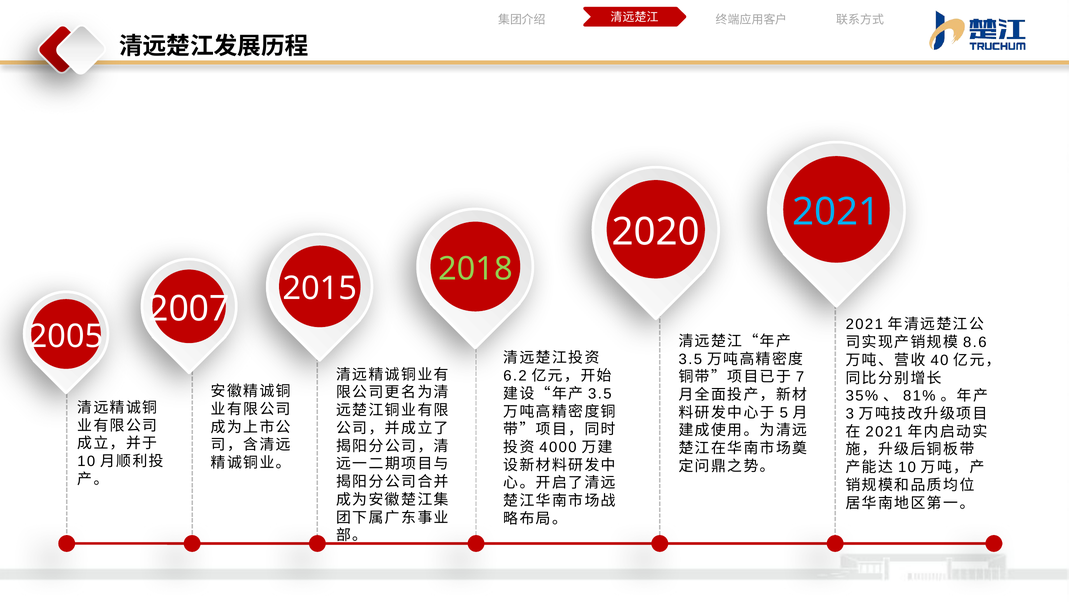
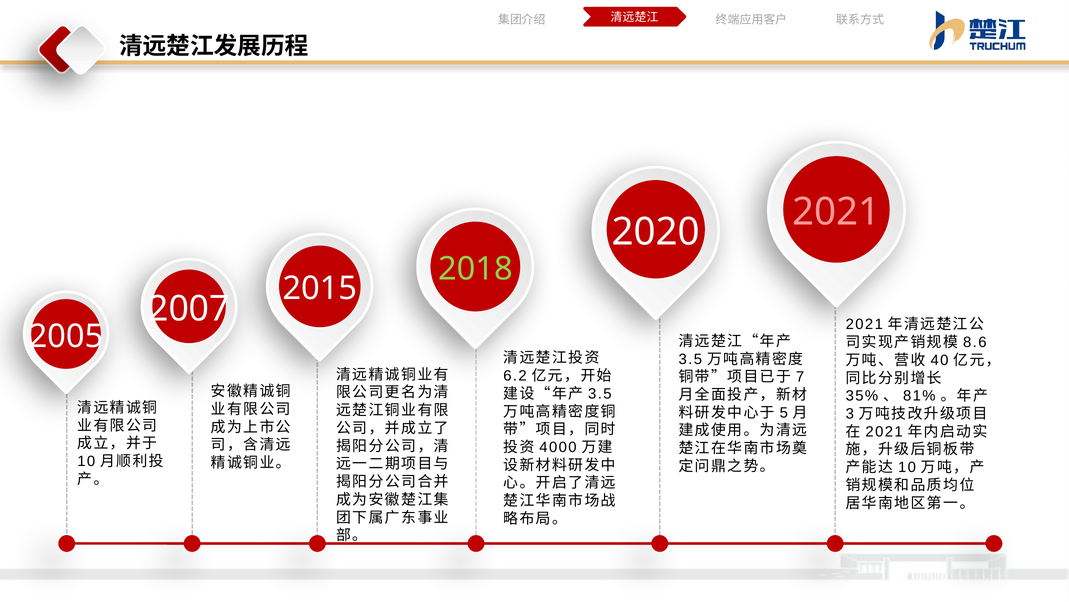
2021 at (836, 212) colour: light blue -> pink
